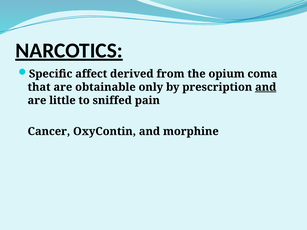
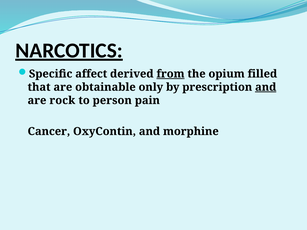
from underline: none -> present
coma: coma -> filled
little: little -> rock
sniffed: sniffed -> person
